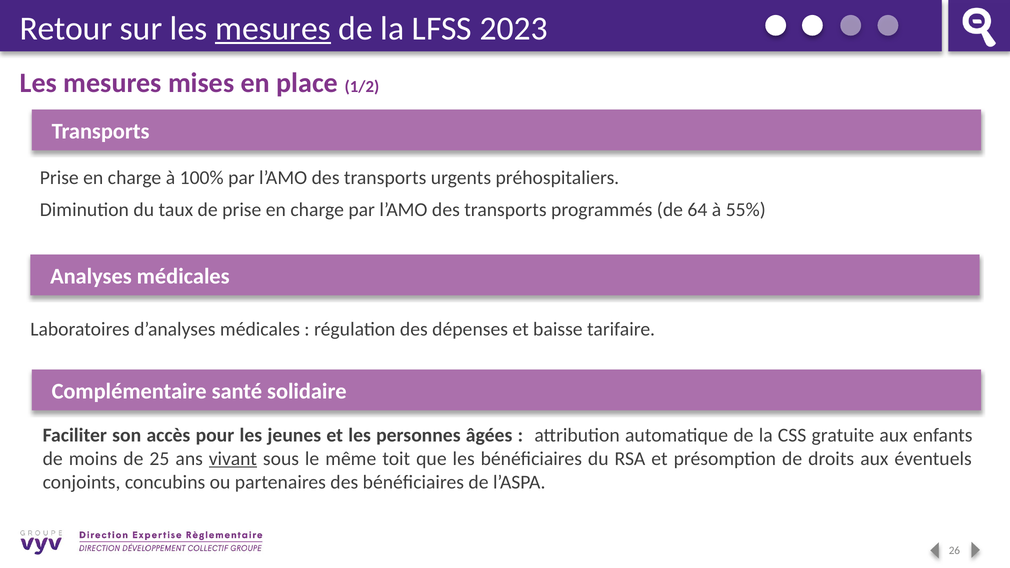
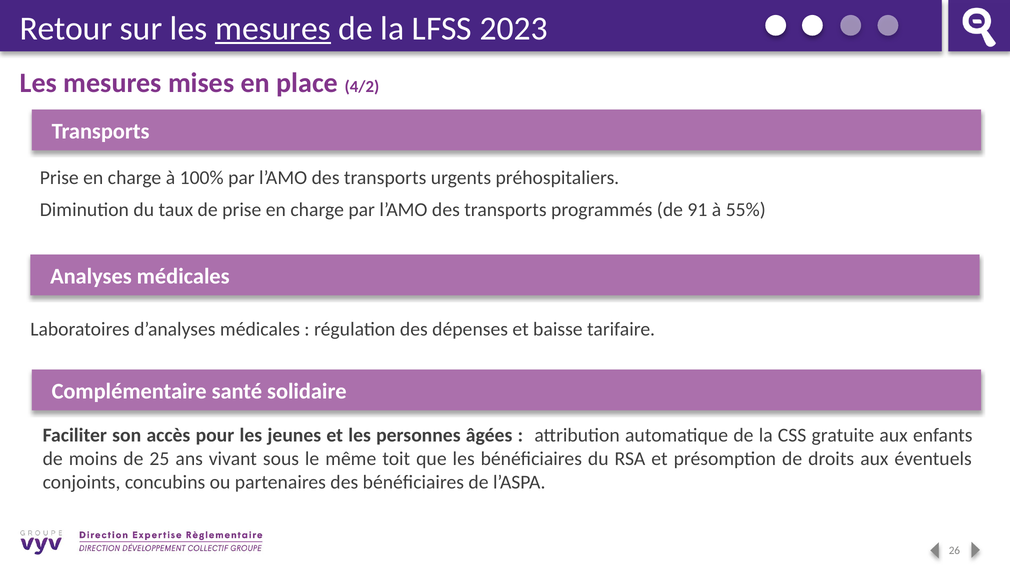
1/2: 1/2 -> 4/2
64: 64 -> 91
vivant underline: present -> none
